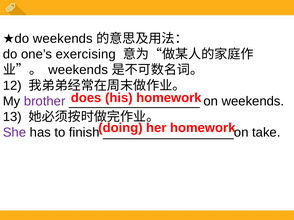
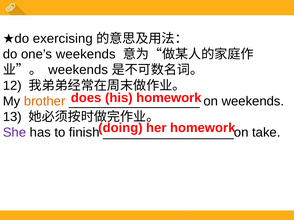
★do weekends: weekends -> exercising
one’s exercising: exercising -> weekends
brother colour: purple -> orange
